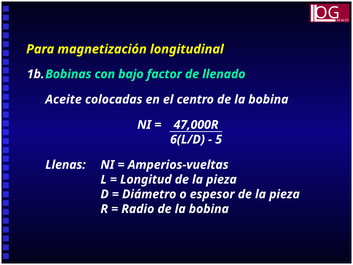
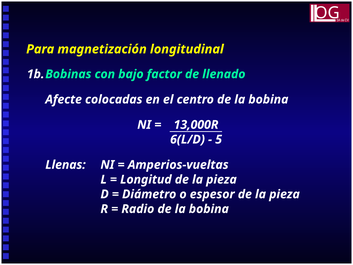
Aceite: Aceite -> Afecte
47,000R: 47,000R -> 13,000R
